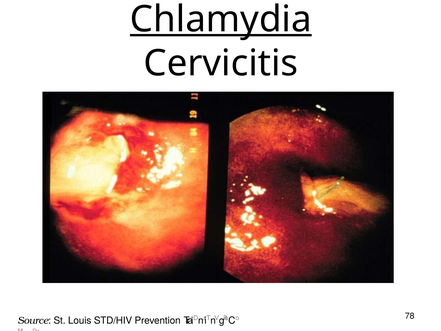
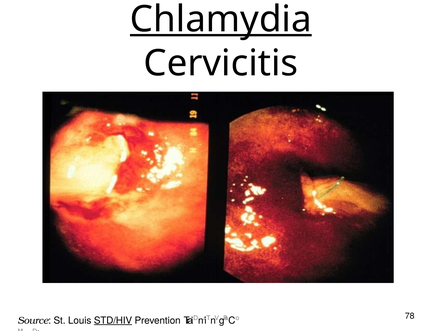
STD/HIV underline: none -> present
